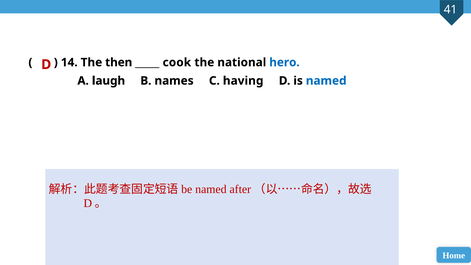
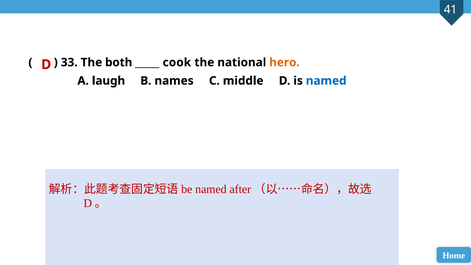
14: 14 -> 33
then: then -> both
hero colour: blue -> orange
having: having -> middle
